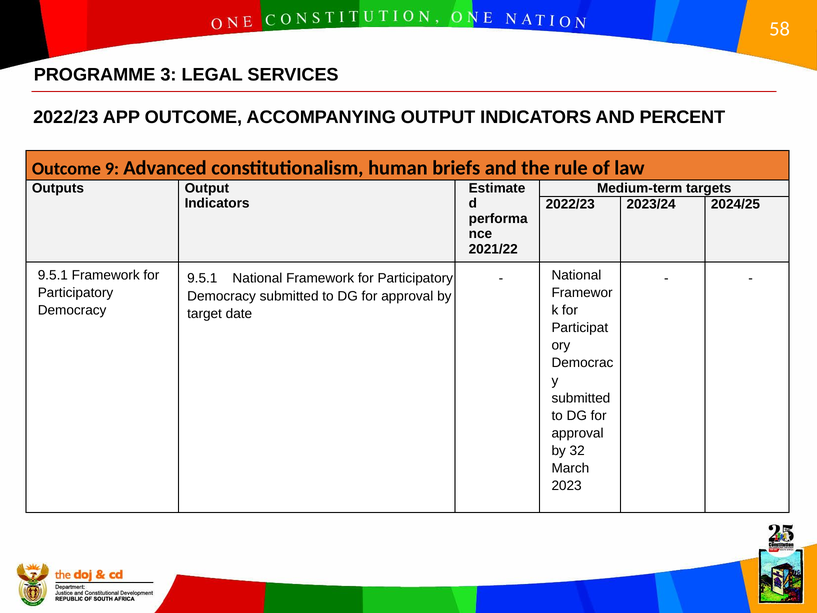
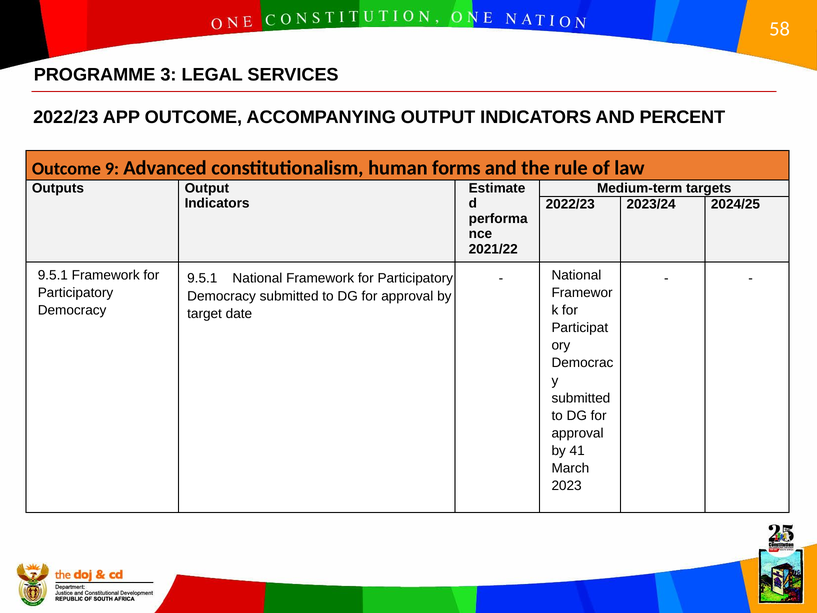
briefs: briefs -> forms
32: 32 -> 41
